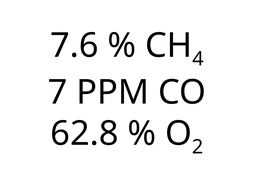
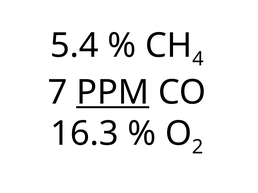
7.6: 7.6 -> 5.4
PPM underline: none -> present
62.8: 62.8 -> 16.3
